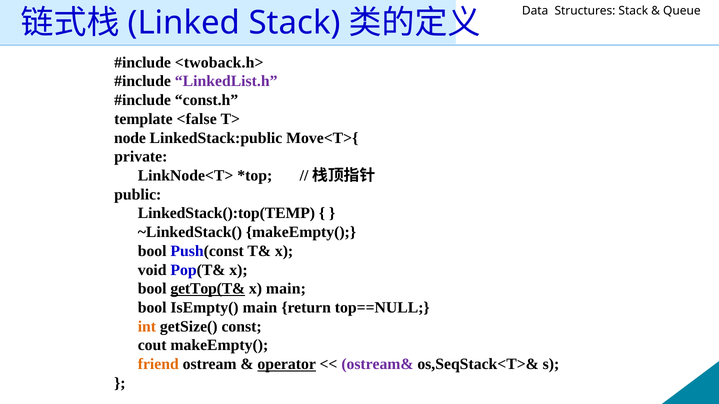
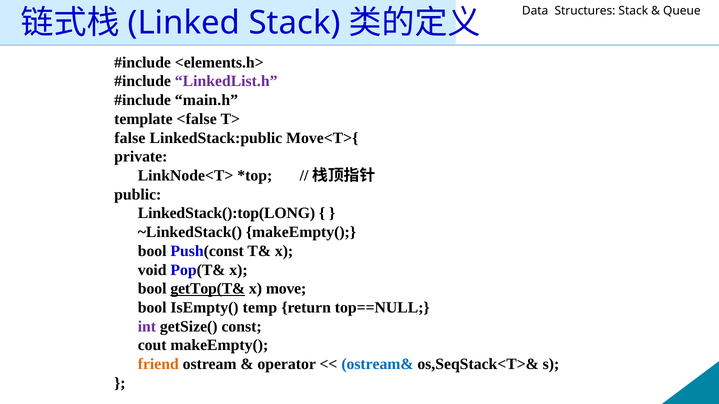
<twoback.h>: <twoback.h> -> <elements.h>
const.h: const.h -> main.h
node: node -> false
LinkedStack():top(TEMP: LinkedStack():top(TEMP -> LinkedStack():top(LONG
x main: main -> move
IsEmpty( main: main -> temp
int colour: orange -> purple
operator underline: present -> none
ostream& colour: purple -> blue
